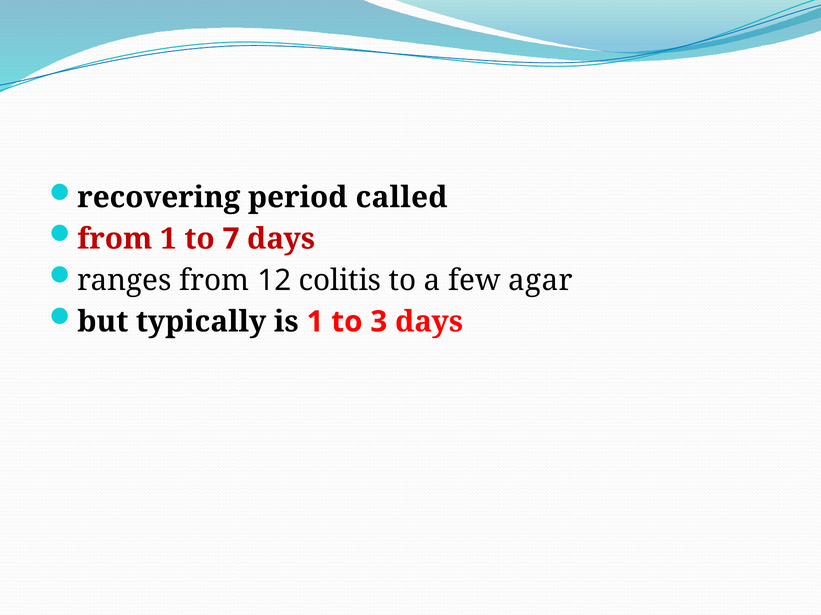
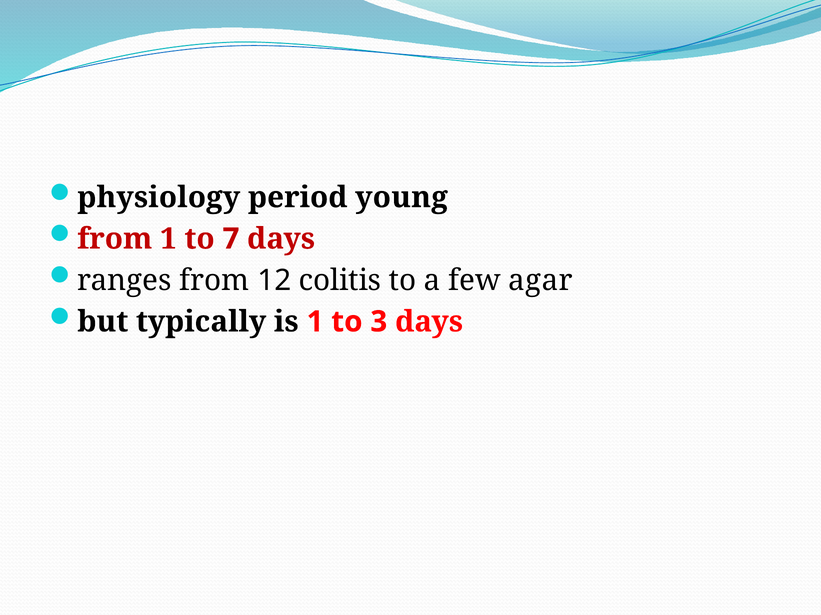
recovering: recovering -> physiology
called: called -> young
